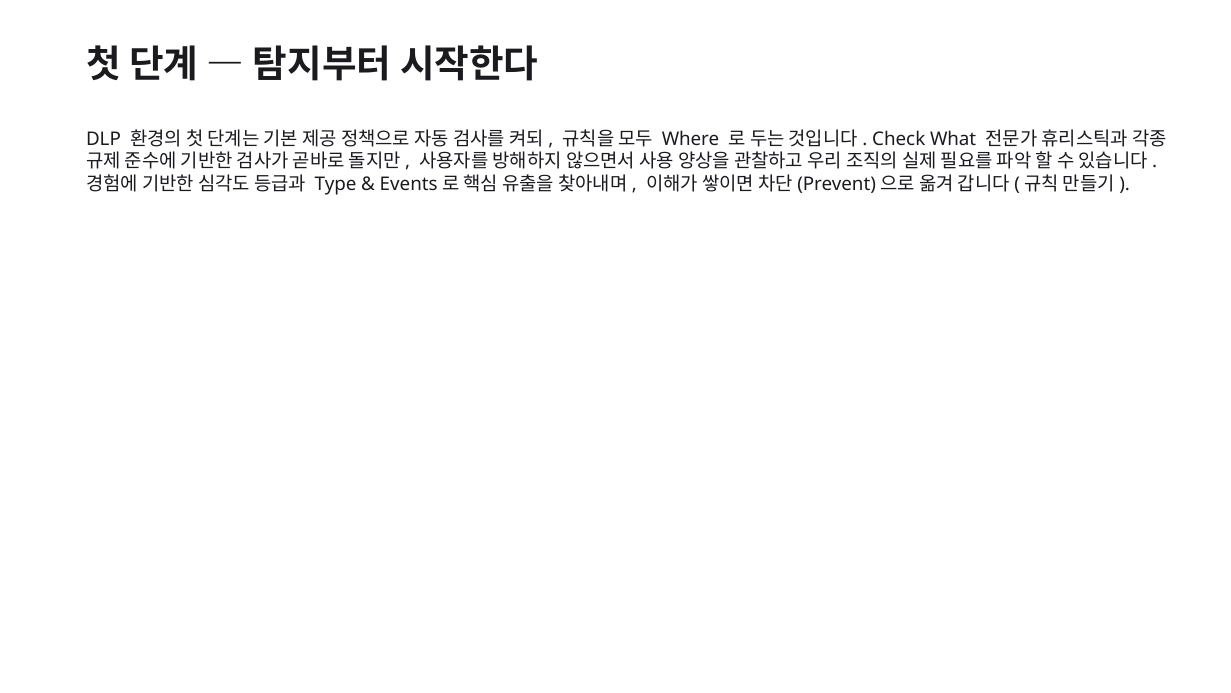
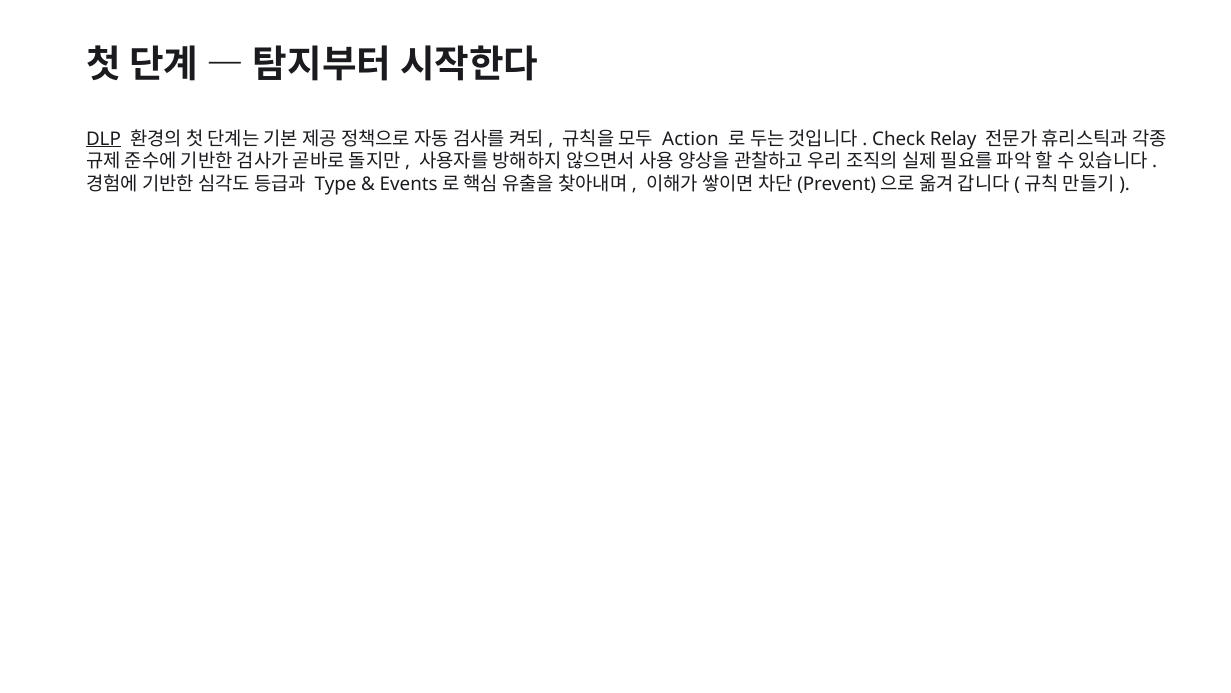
DLP underline: none -> present
Where: Where -> Action
What: What -> Relay
